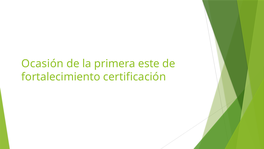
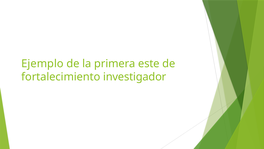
Ocasión: Ocasión -> Ejemplo
certificación: certificación -> investigador
